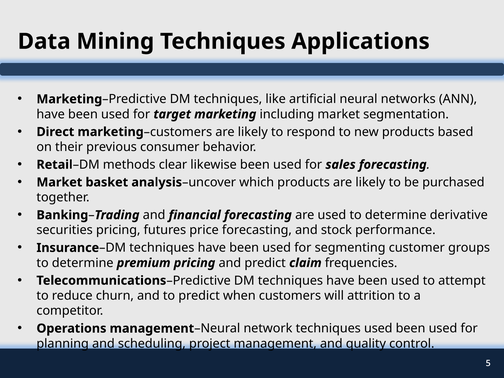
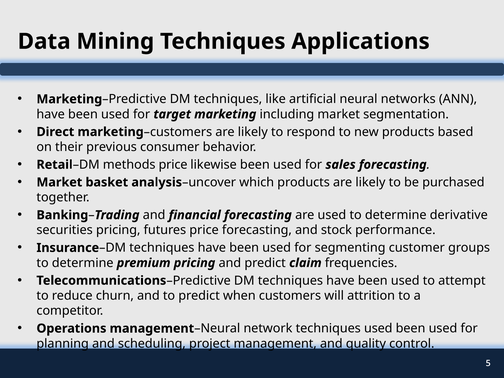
methods clear: clear -> price
